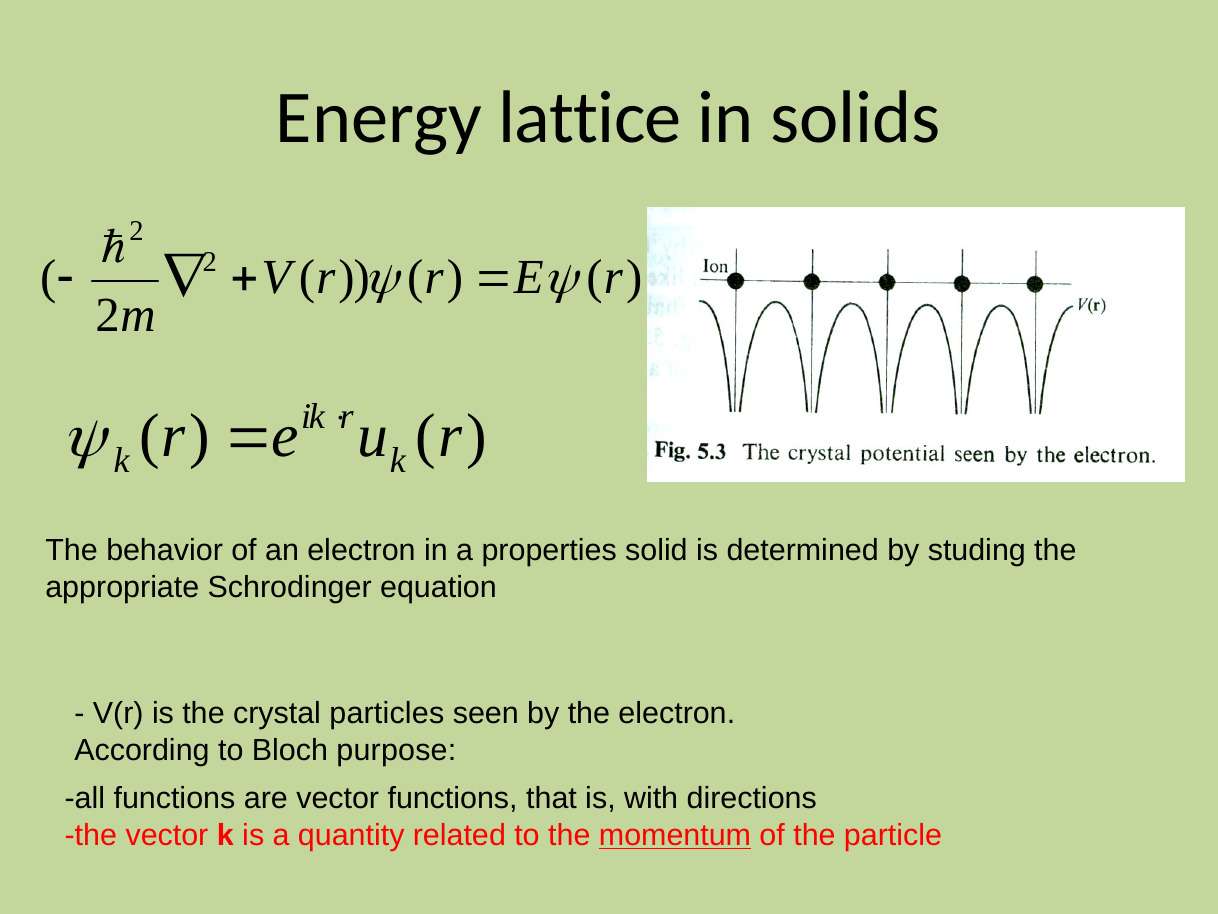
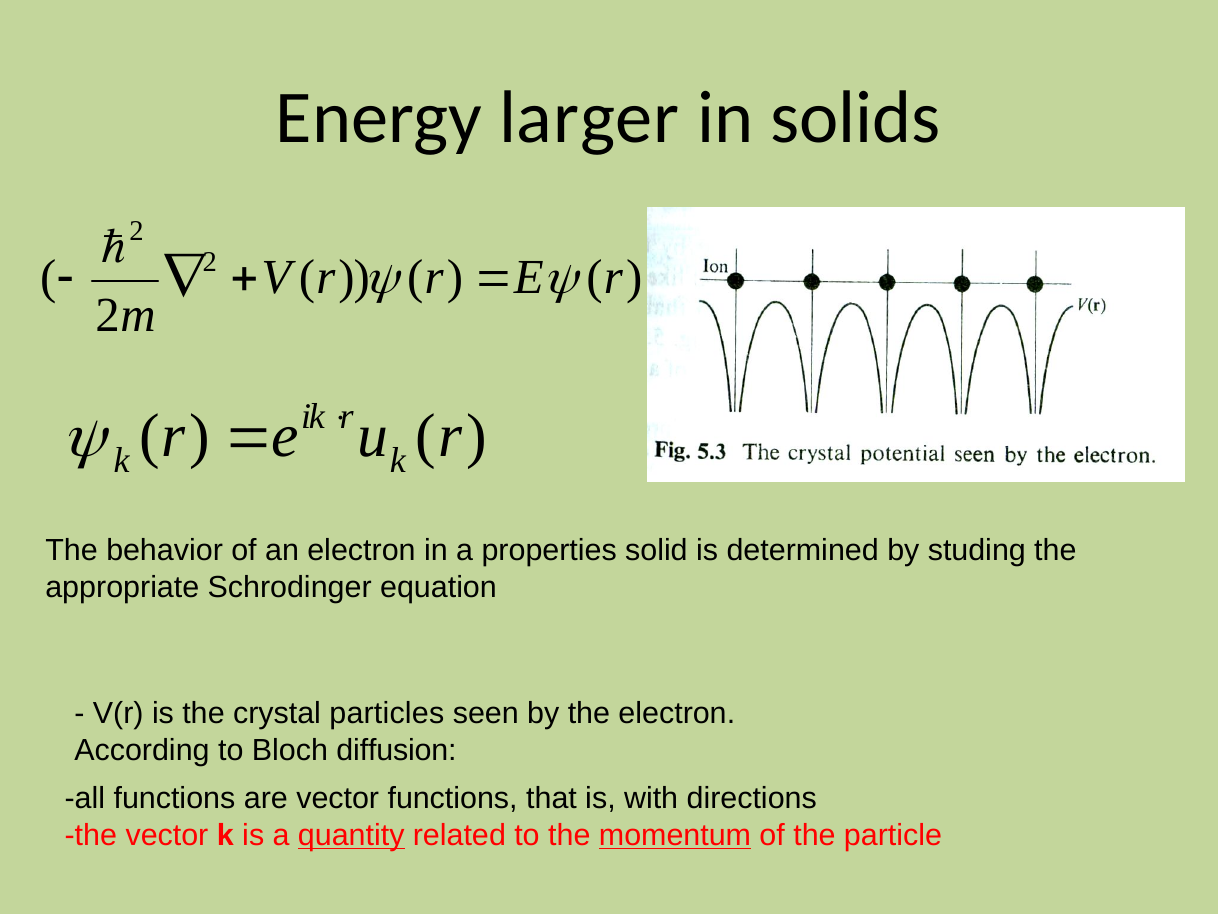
lattice: lattice -> larger
purpose: purpose -> diffusion
quantity underline: none -> present
